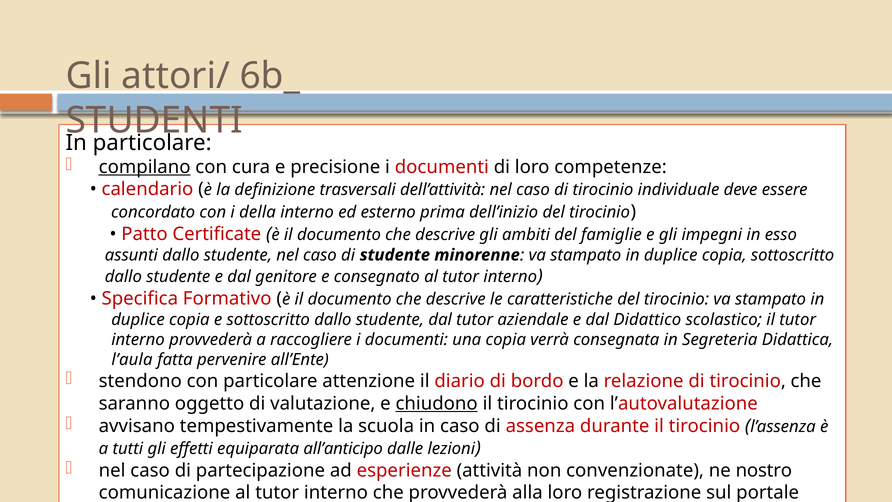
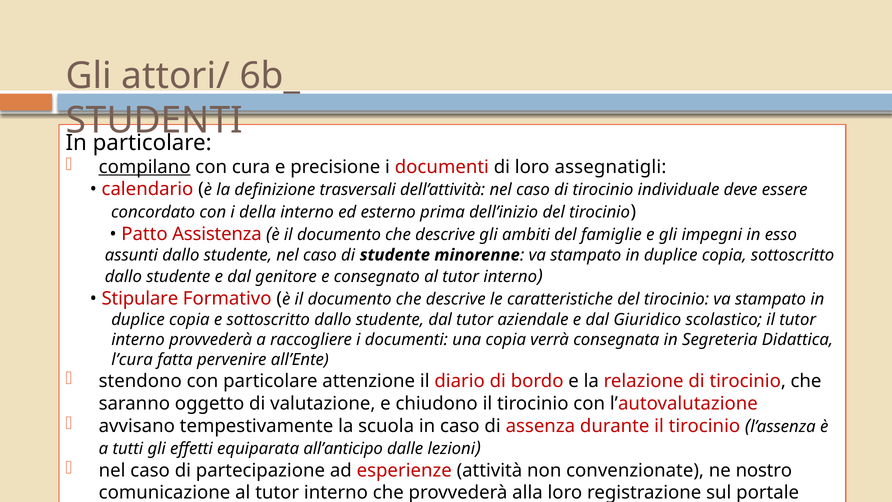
competenze: competenze -> assegnatigli
Certificate: Certificate -> Assistenza
Specifica: Specifica -> Stipulare
Didattico: Didattico -> Giuridico
l’aula: l’aula -> l’cura
chiudono underline: present -> none
